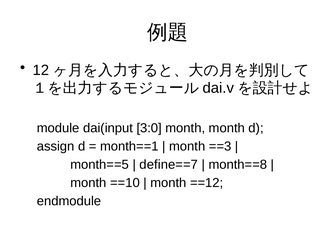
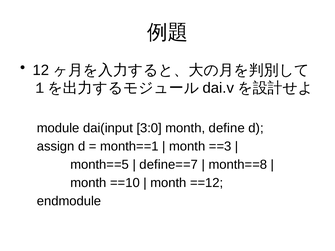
month month: month -> define
